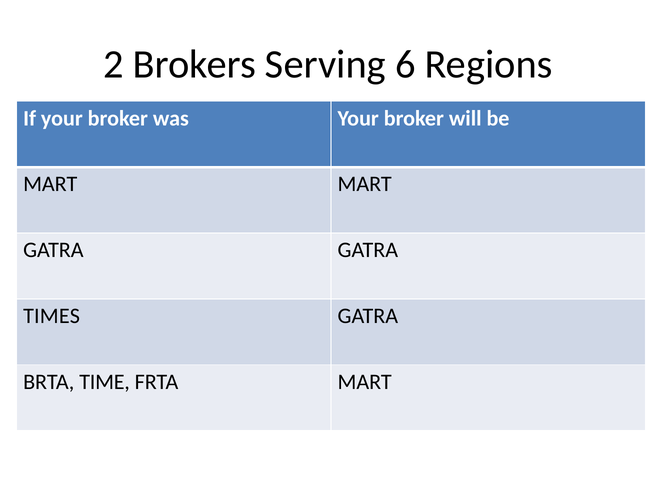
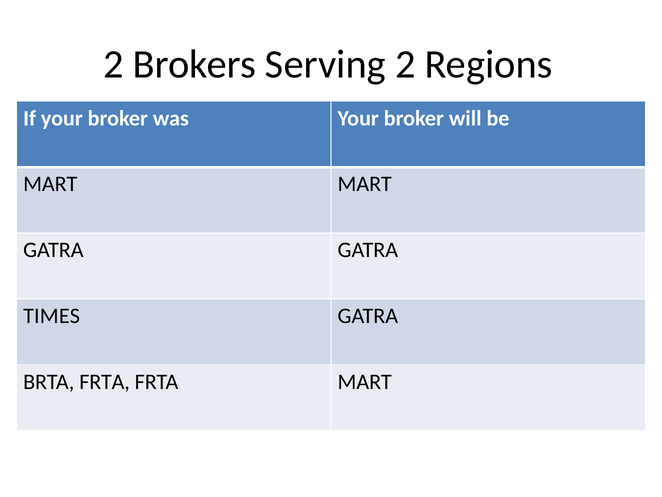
Serving 6: 6 -> 2
BRTA TIME: TIME -> FRTA
